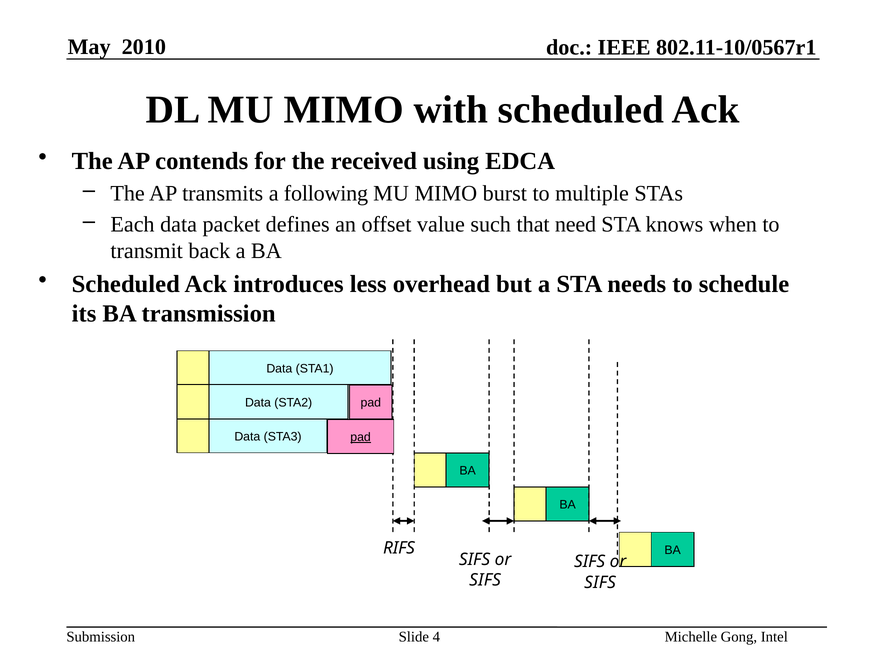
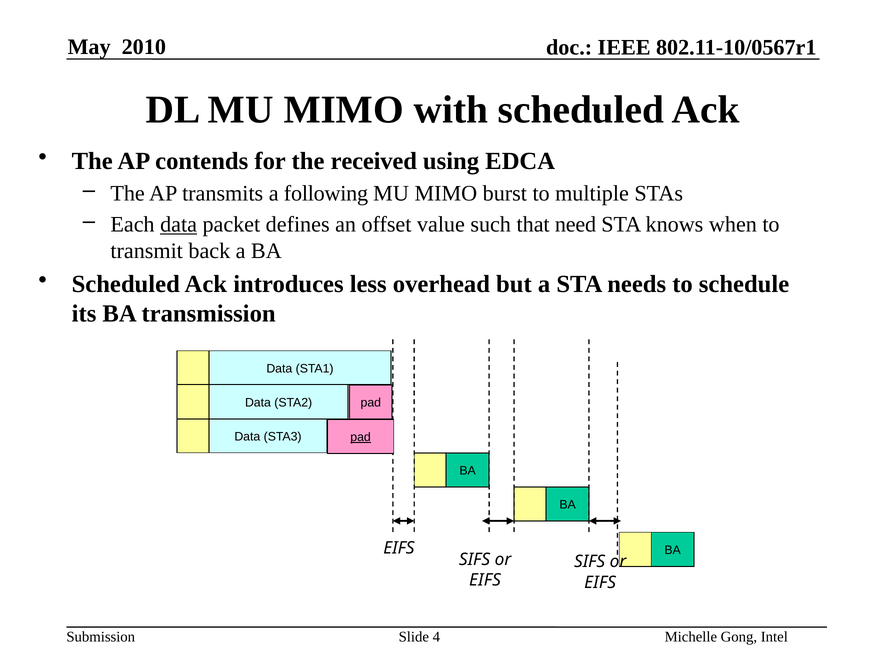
data at (179, 225) underline: none -> present
RIFS at (399, 549): RIFS -> EIFS
SIFS at (485, 581): SIFS -> EIFS
SIFS at (600, 583): SIFS -> EIFS
